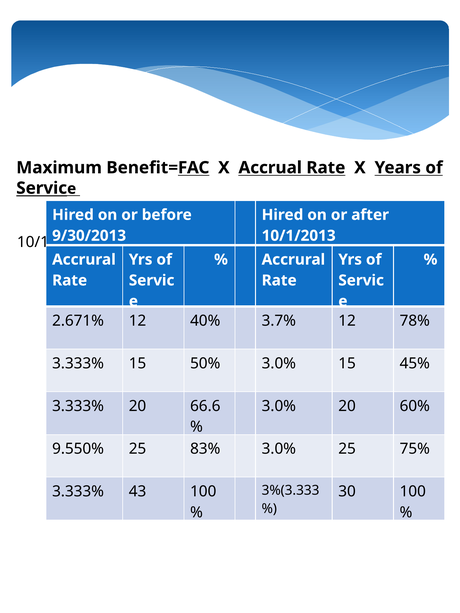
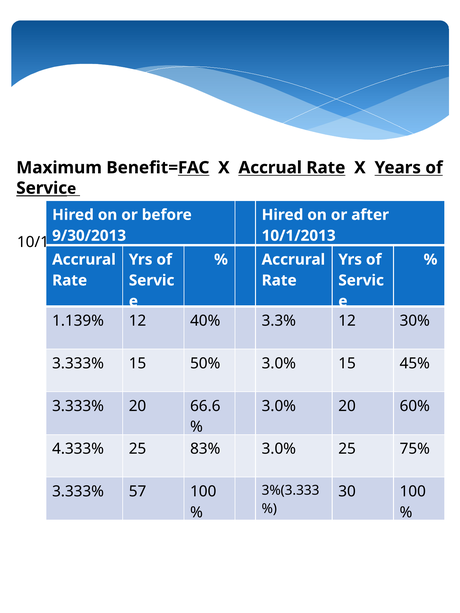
2.671%: 2.671% -> 1.139%
3.7%: 3.7% -> 3.3%
78%: 78% -> 30%
9.550%: 9.550% -> 4.333%
43: 43 -> 57
